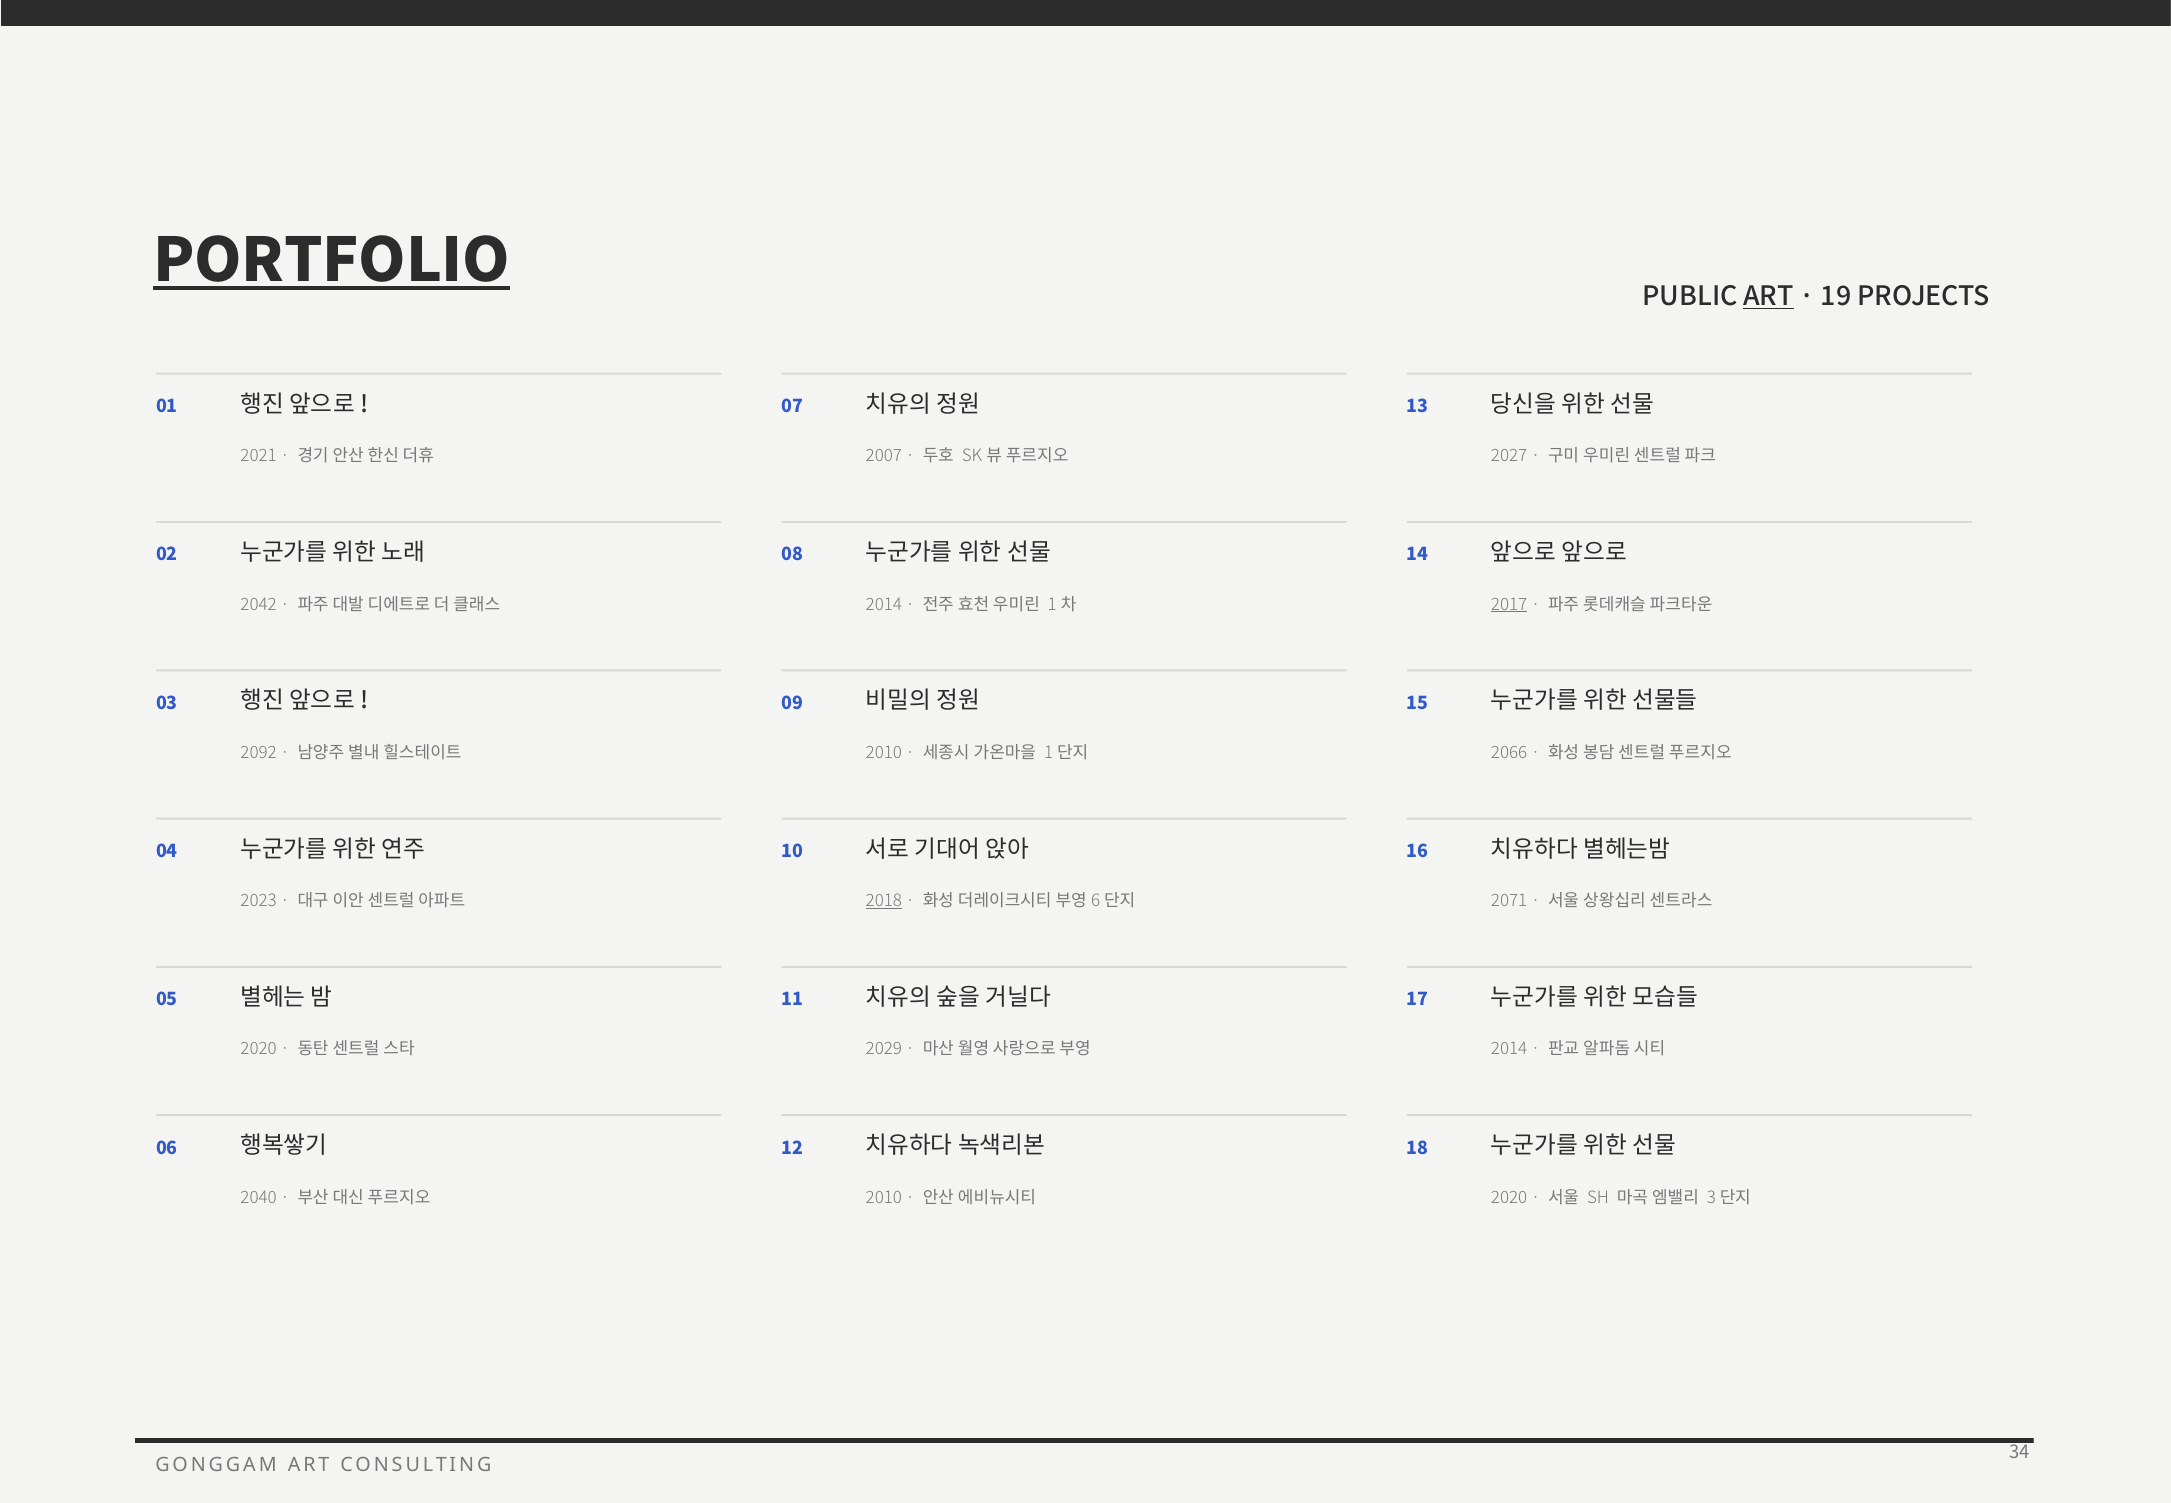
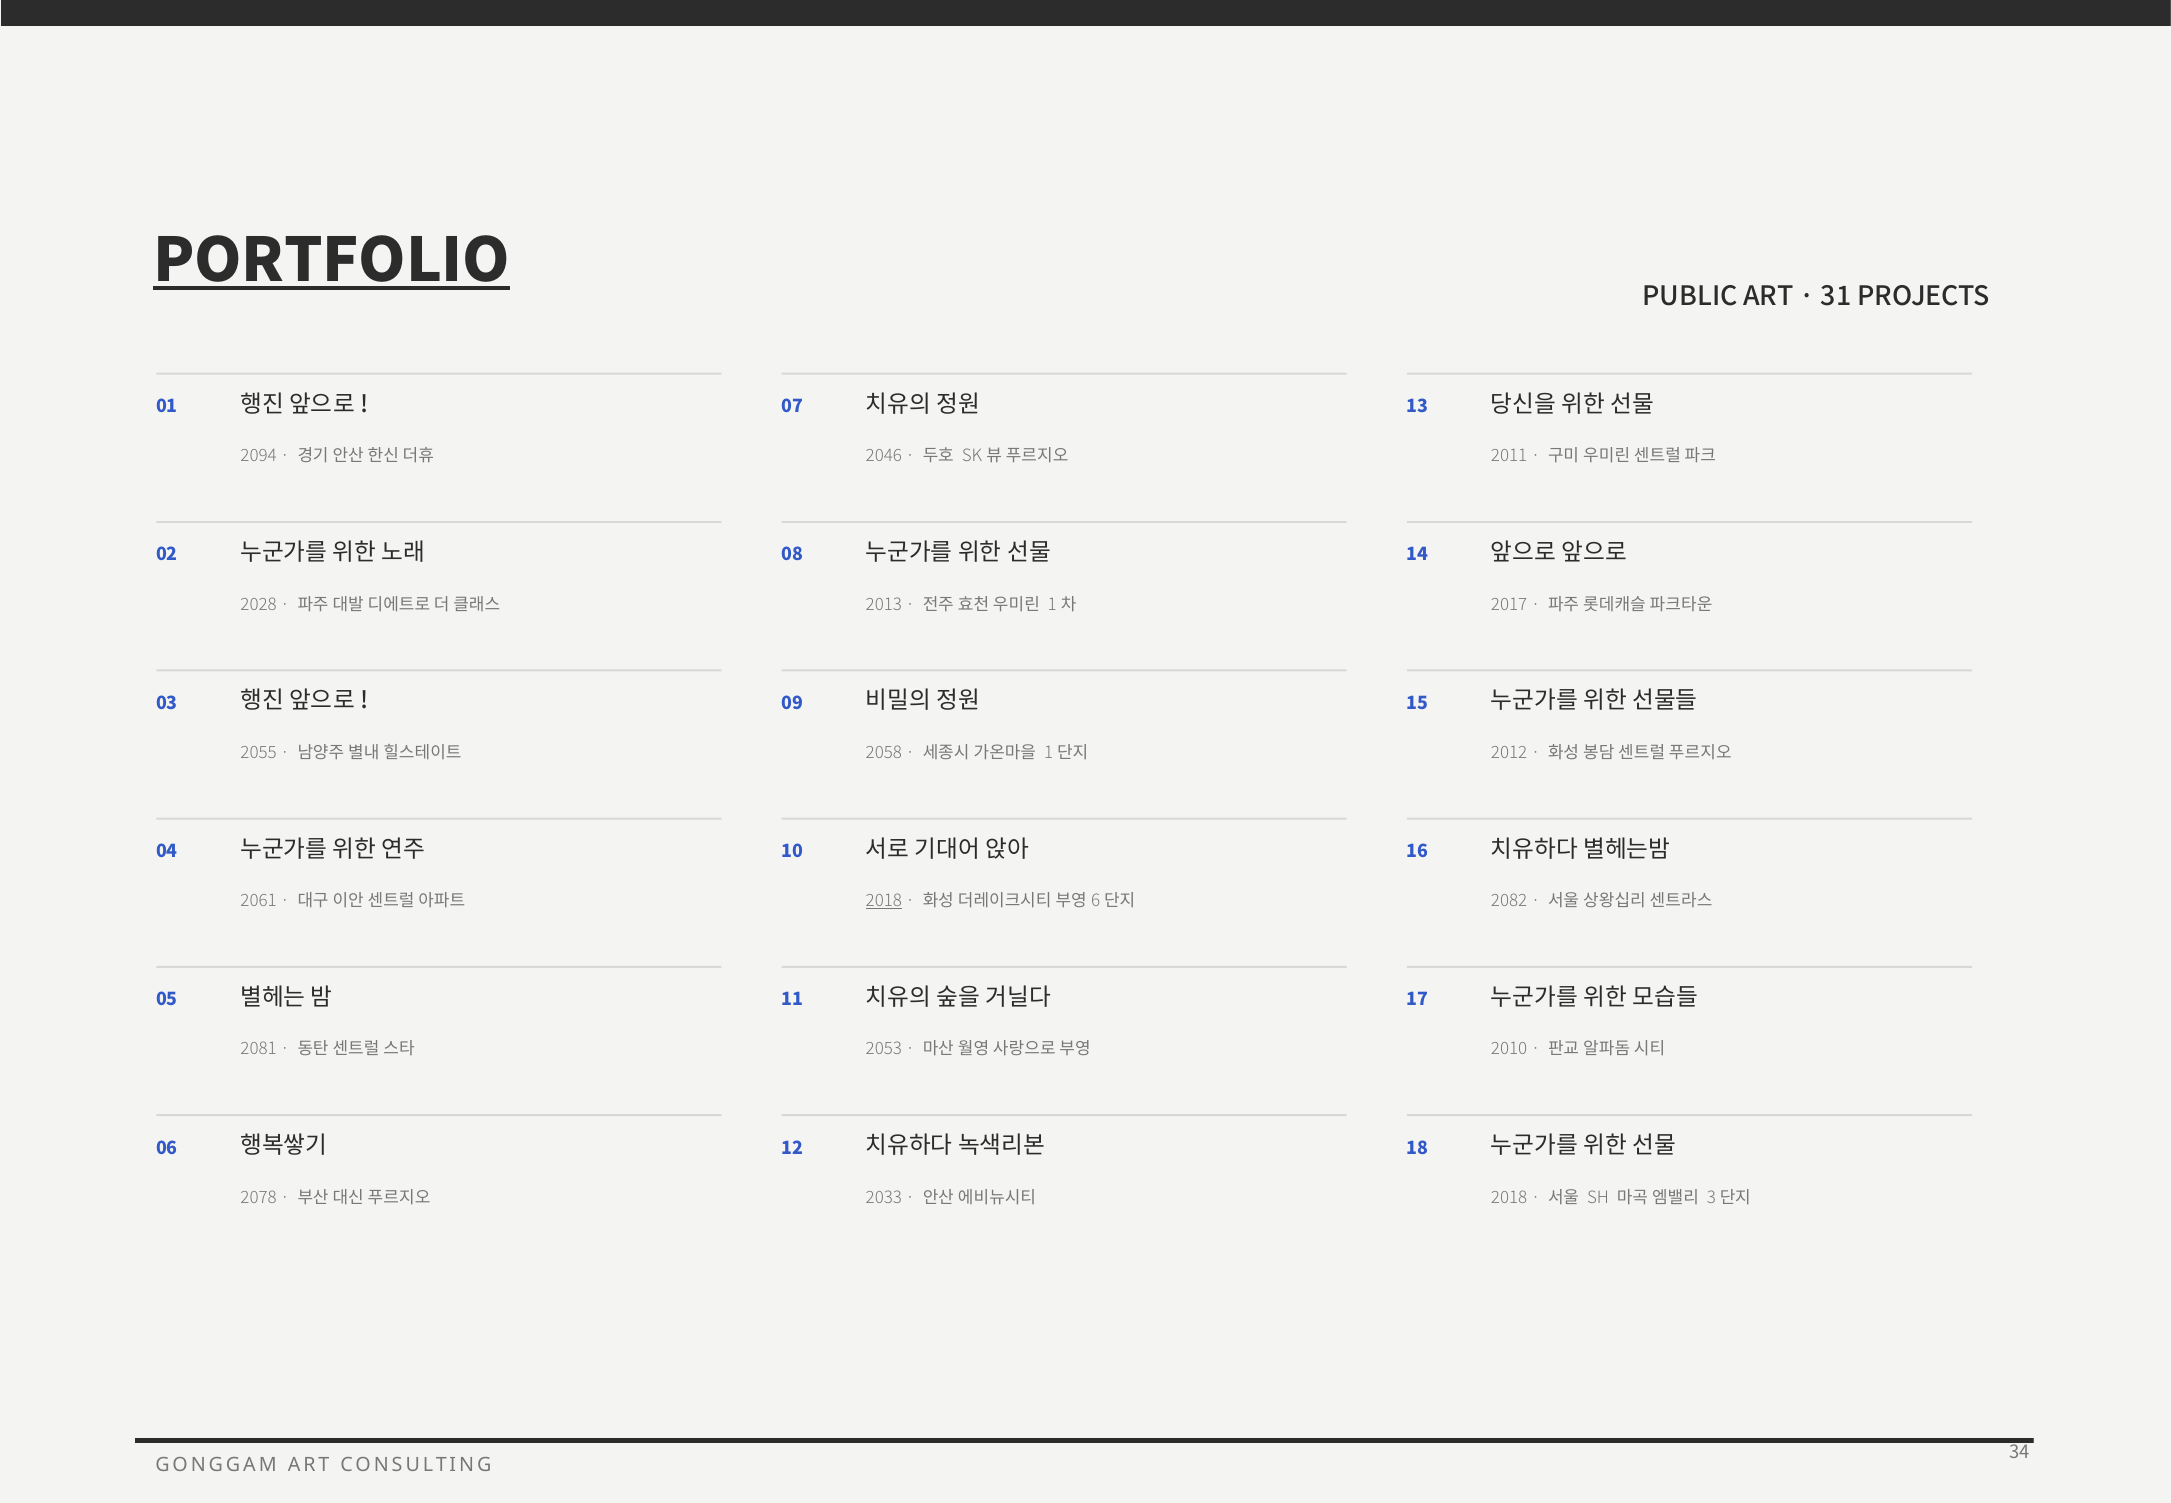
ART at (1769, 297) underline: present -> none
19: 19 -> 31
2021: 2021 -> 2094
2007: 2007 -> 2046
2027: 2027 -> 2011
2042: 2042 -> 2028
2014 at (884, 604): 2014 -> 2013
2017 underline: present -> none
2092: 2092 -> 2055
2010 at (884, 753): 2010 -> 2058
2066: 2066 -> 2012
2023: 2023 -> 2061
2071: 2071 -> 2082
2020 at (259, 1049): 2020 -> 2081
2029: 2029 -> 2053
2014 at (1509, 1049): 2014 -> 2010
2040: 2040 -> 2078
2010 at (884, 1198): 2010 -> 2033
2020 at (1509, 1198): 2020 -> 2018
